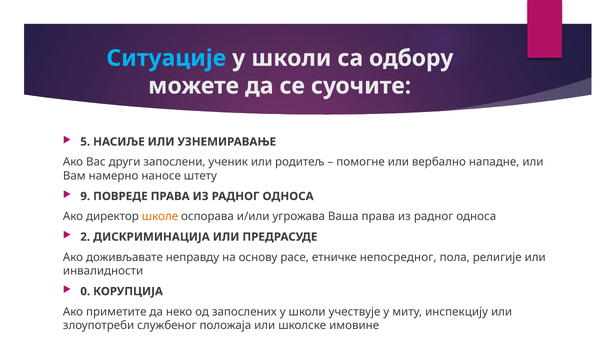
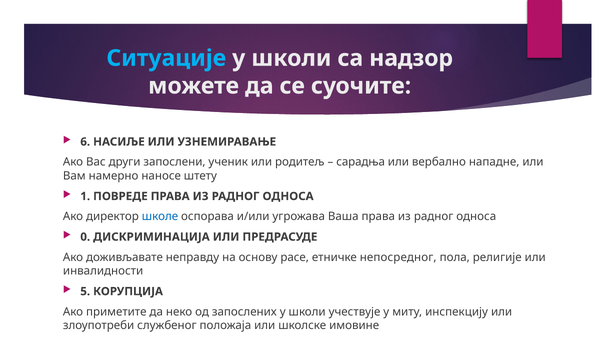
одбору: одбору -> надзор
5: 5 -> 6
помогне: помогне -> сарадња
9: 9 -> 1
школе colour: orange -> blue
2: 2 -> 0
0: 0 -> 5
